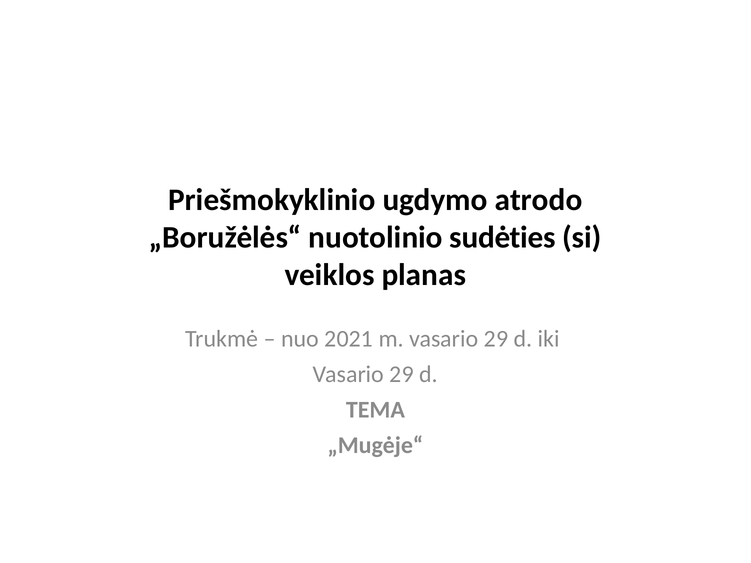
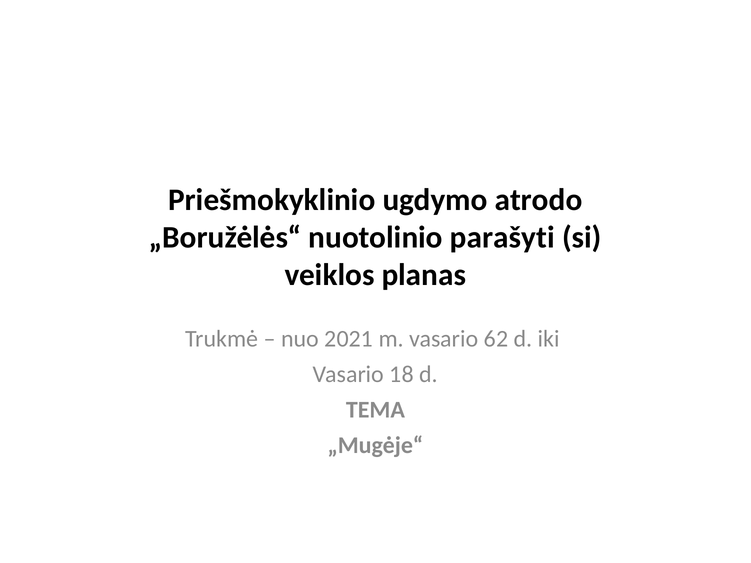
sudėties: sudėties -> parašyti
m vasario 29: 29 -> 62
29 at (402, 374): 29 -> 18
